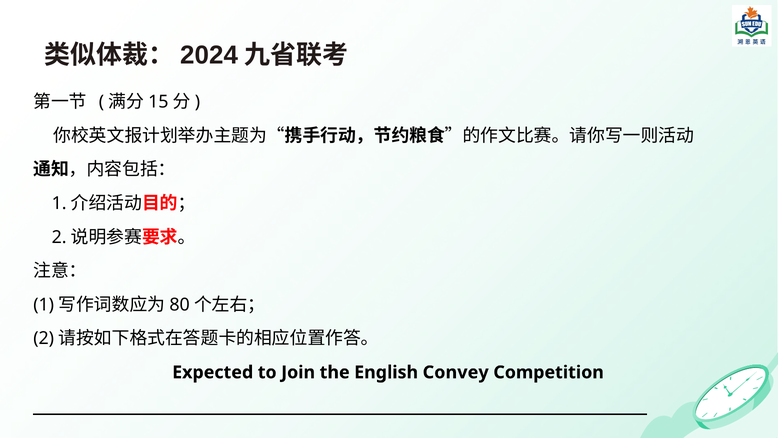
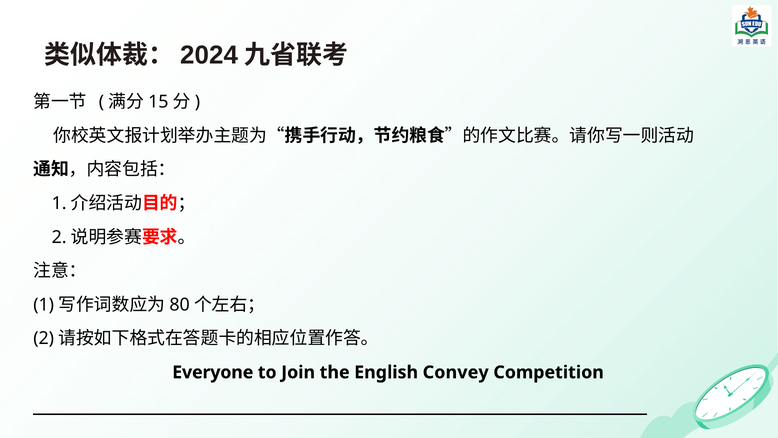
Expected: Expected -> Everyone
